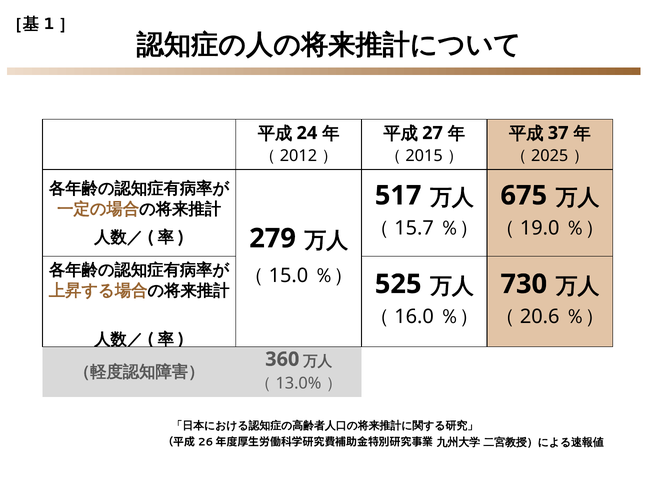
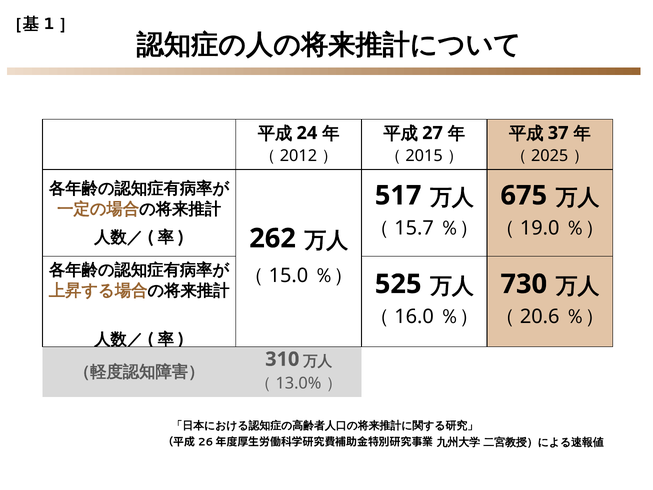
279: 279 -> 262
360: 360 -> 310
